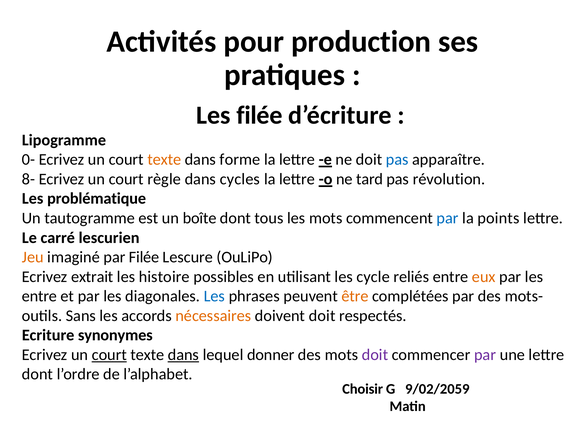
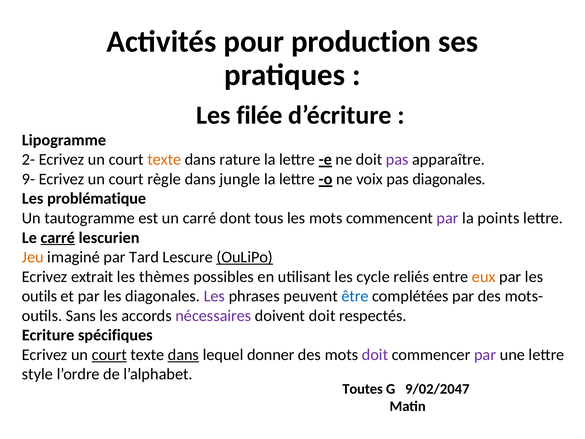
0-: 0- -> 2-
forme: forme -> rature
pas at (397, 159) colour: blue -> purple
8-: 8- -> 9-
cycles: cycles -> jungle
tard: tard -> voix
pas révolution: révolution -> diagonales
un boîte: boîte -> carré
par at (448, 218) colour: blue -> purple
carré at (58, 238) underline: none -> present
par Filée: Filée -> Tard
OuLiPo underline: none -> present
histoire: histoire -> thèmes
entre at (39, 296): entre -> outils
Les at (214, 296) colour: blue -> purple
être colour: orange -> blue
nécessaires colour: orange -> purple
synonymes: synonymes -> spécifiques
dont at (37, 374): dont -> style
Choisir: Choisir -> Toutes
9/02/2059: 9/02/2059 -> 9/02/2047
